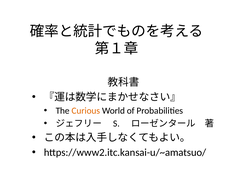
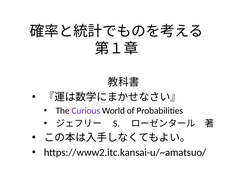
Curious colour: orange -> purple
